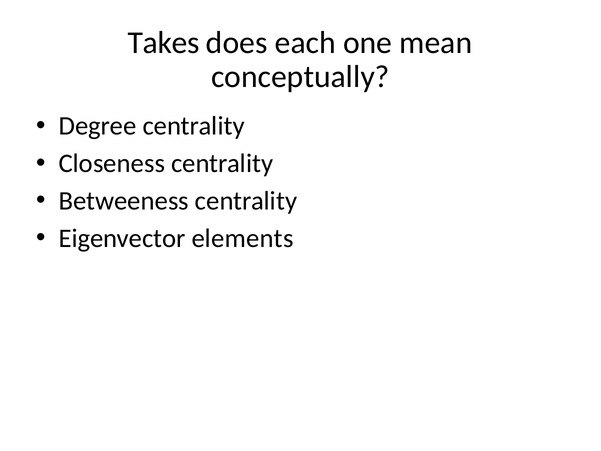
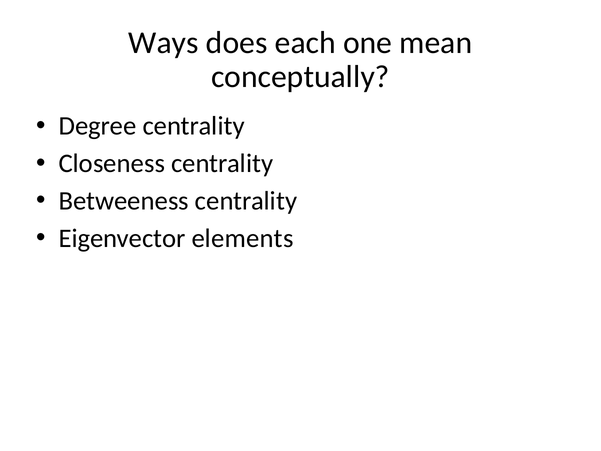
Takes: Takes -> Ways
